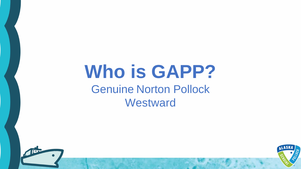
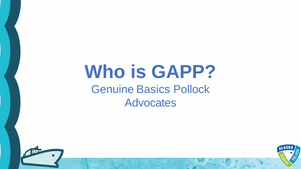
Norton: Norton -> Basics
Westward: Westward -> Advocates
